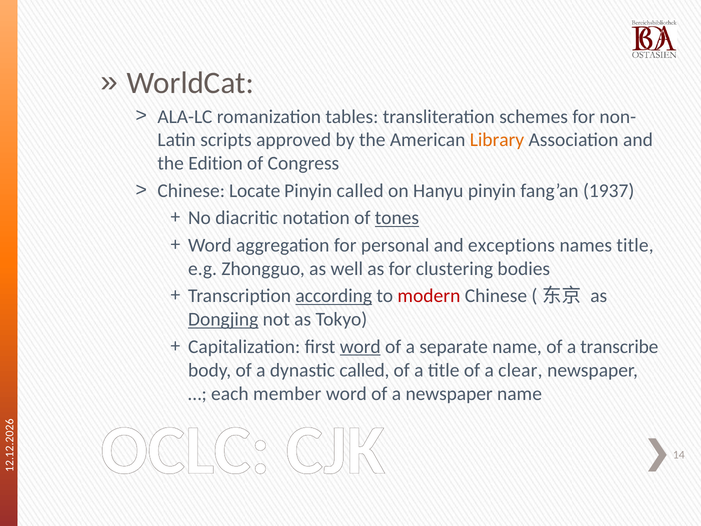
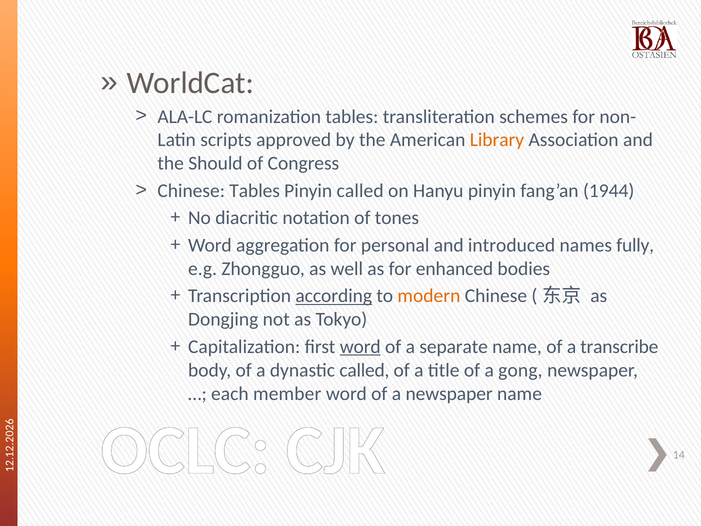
Edition: Edition -> Should
Chinese Locate: Locate -> Tables
1937: 1937 -> 1944
tones underline: present -> none
exceptions: exceptions -> introduced
names title: title -> fully
clustering: clustering -> enhanced
modern colour: red -> orange
Dongjing underline: present -> none
clear: clear -> gong
